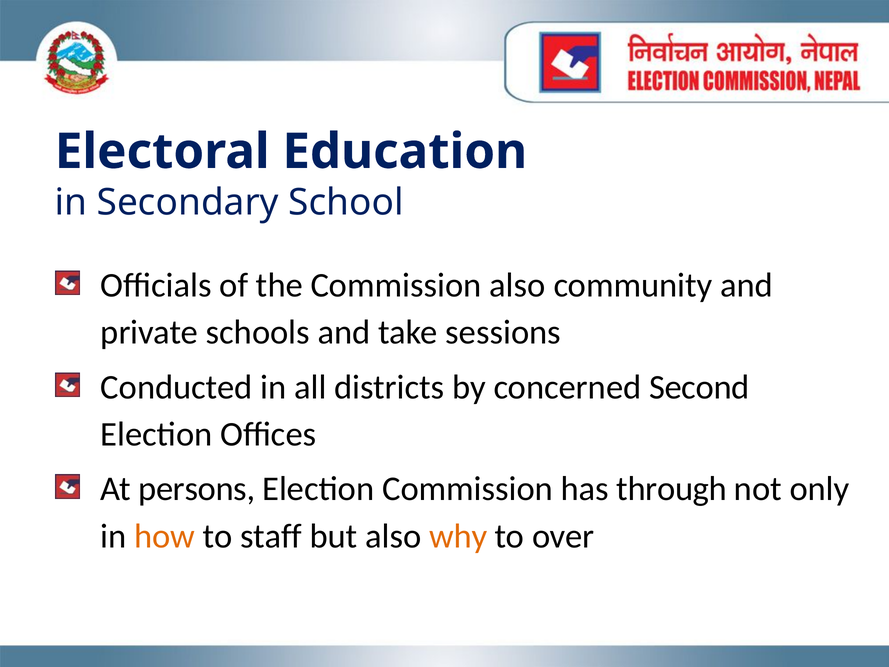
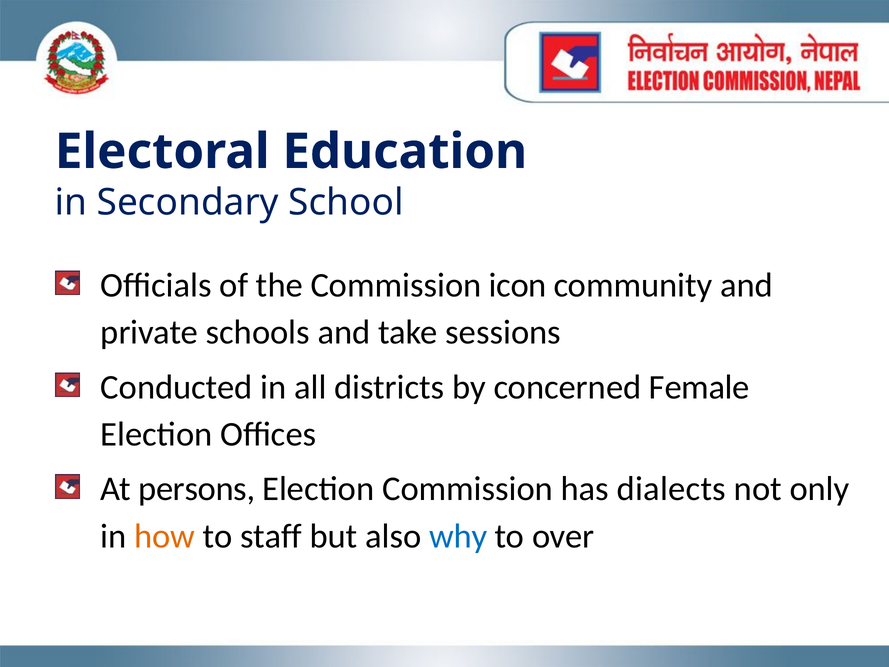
Commission also: also -> icon
Second: Second -> Female
through: through -> dialects
why colour: orange -> blue
